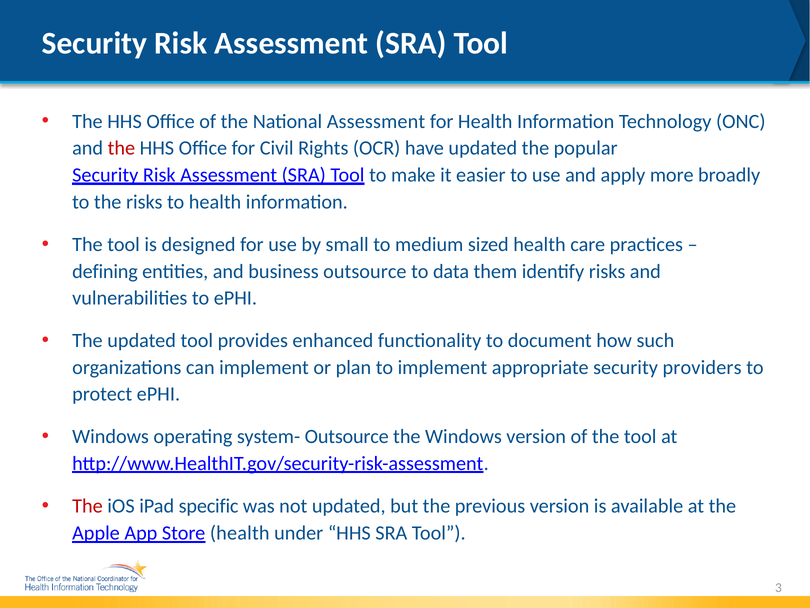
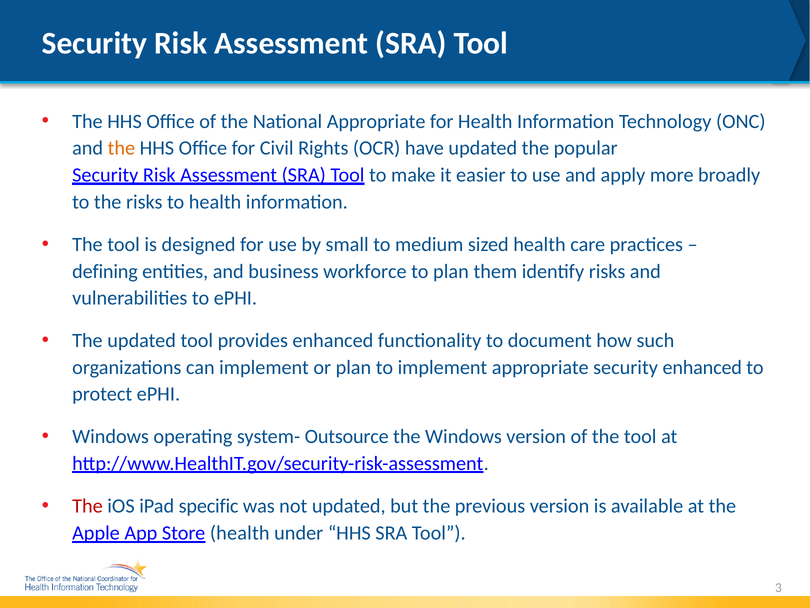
National Assessment: Assessment -> Appropriate
the at (121, 148) colour: red -> orange
business outsource: outsource -> workforce
to data: data -> plan
security providers: providers -> enhanced
